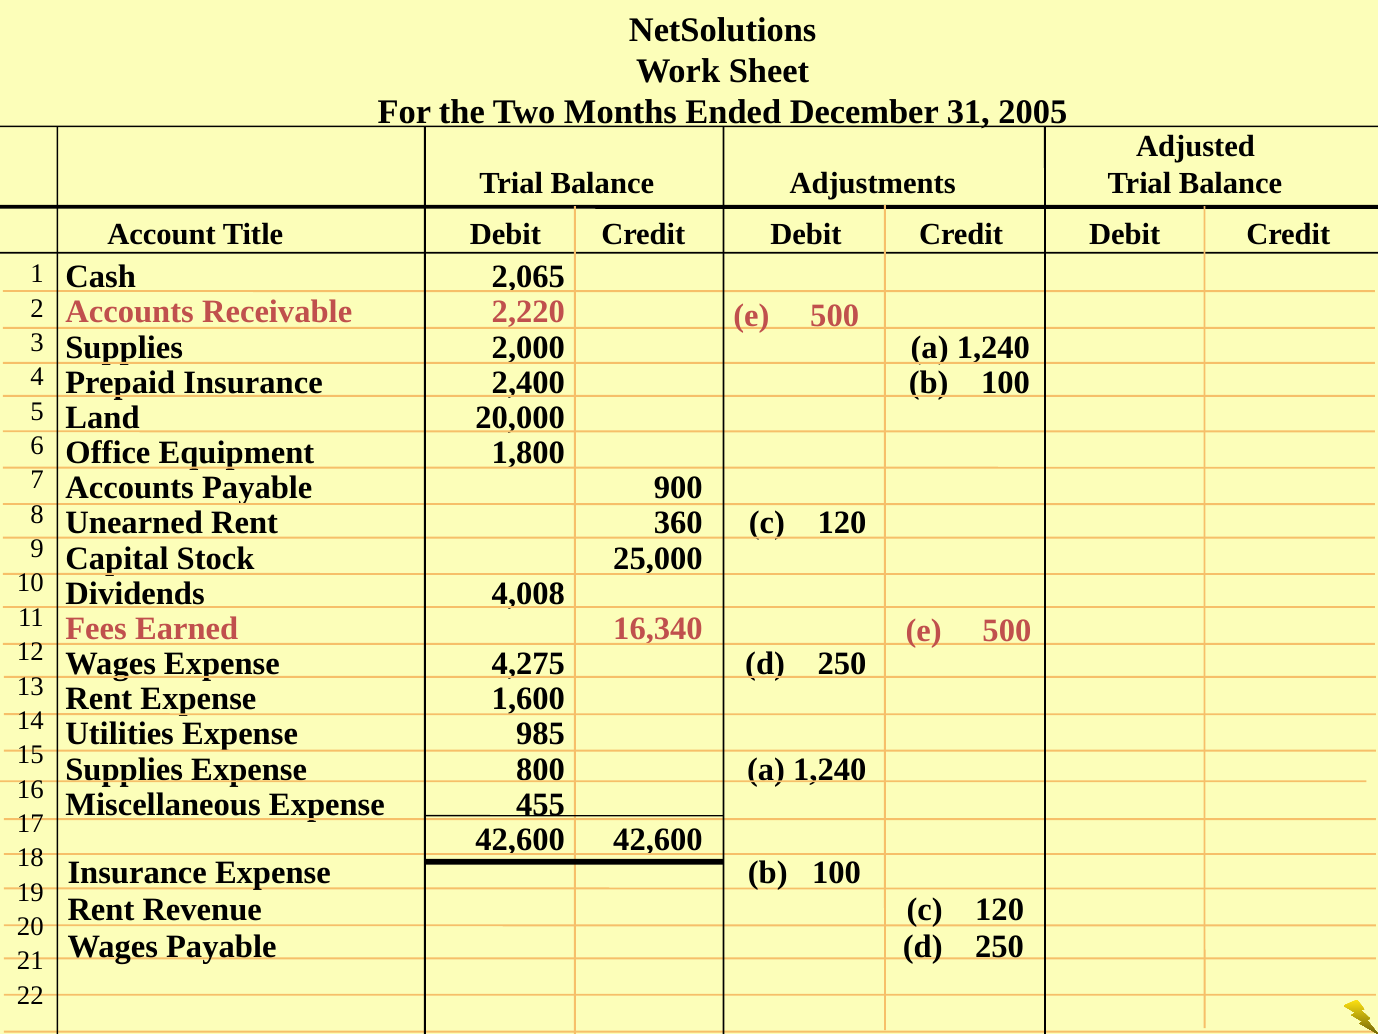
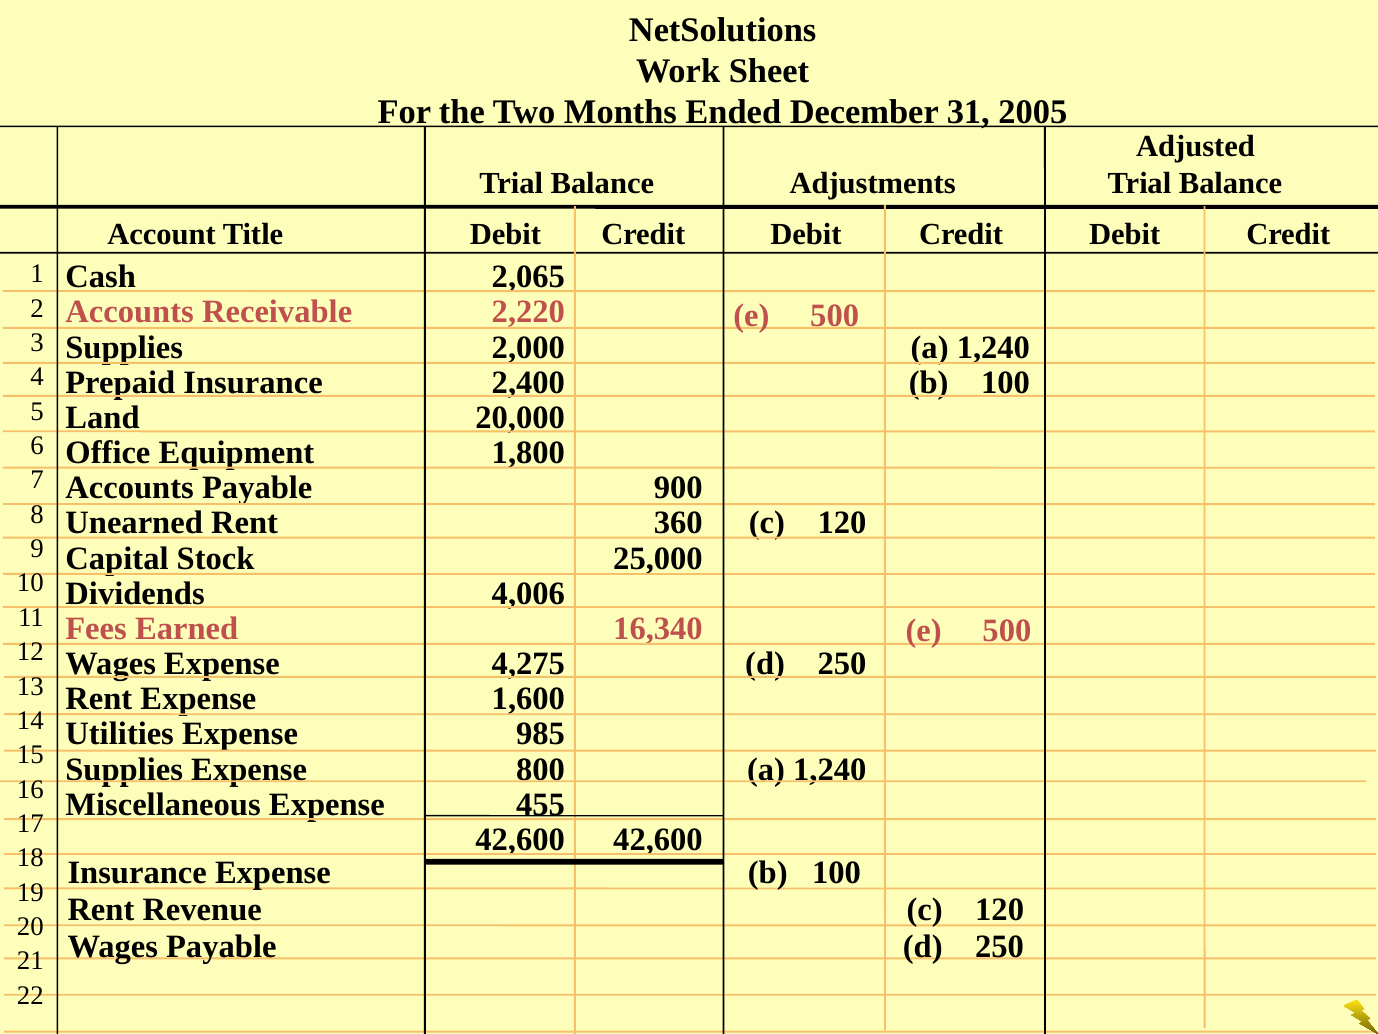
4,008: 4,008 -> 4,006
